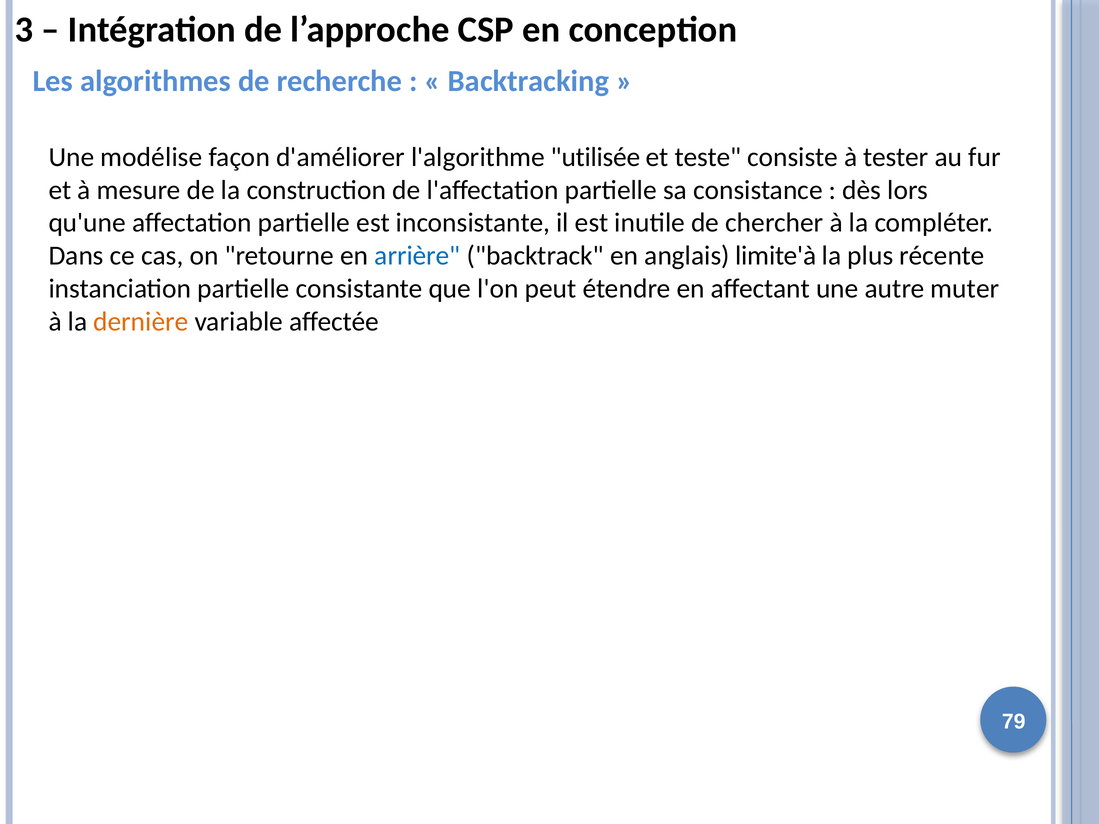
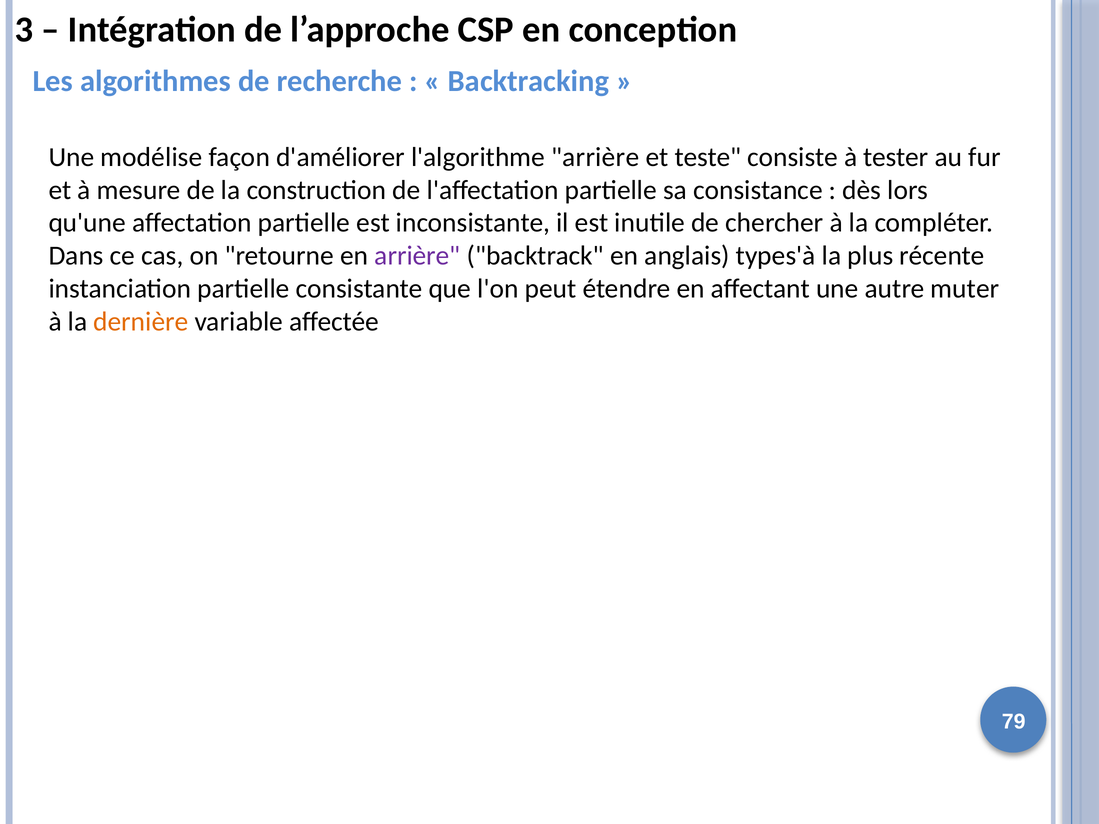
l'algorithme utilisée: utilisée -> arrière
arrière at (417, 256) colour: blue -> purple
limite'à: limite'à -> types'à
